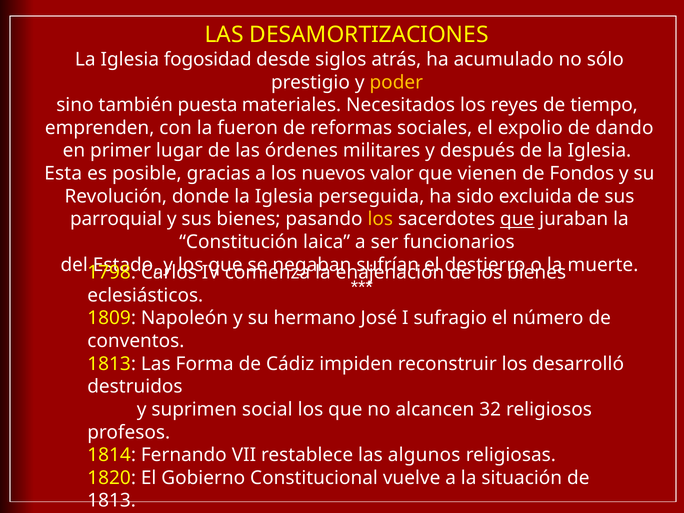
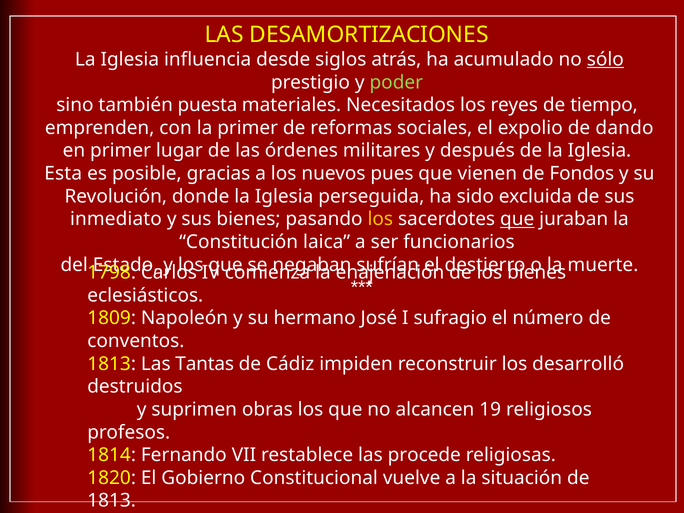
fogosidad: fogosidad -> influencia
sólo underline: none -> present
poder colour: yellow -> light green
la fueron: fueron -> primer
valor: valor -> pues
parroquial: parroquial -> inmediato
Forma: Forma -> Tantas
social: social -> obras
alcancen 32: 32 -> 19
algunos: algunos -> procede
